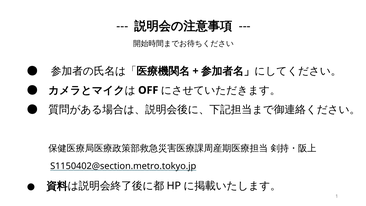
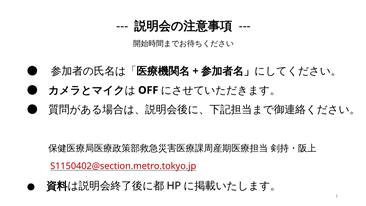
S1150402@section.metro.tokyo.jp colour: black -> red
